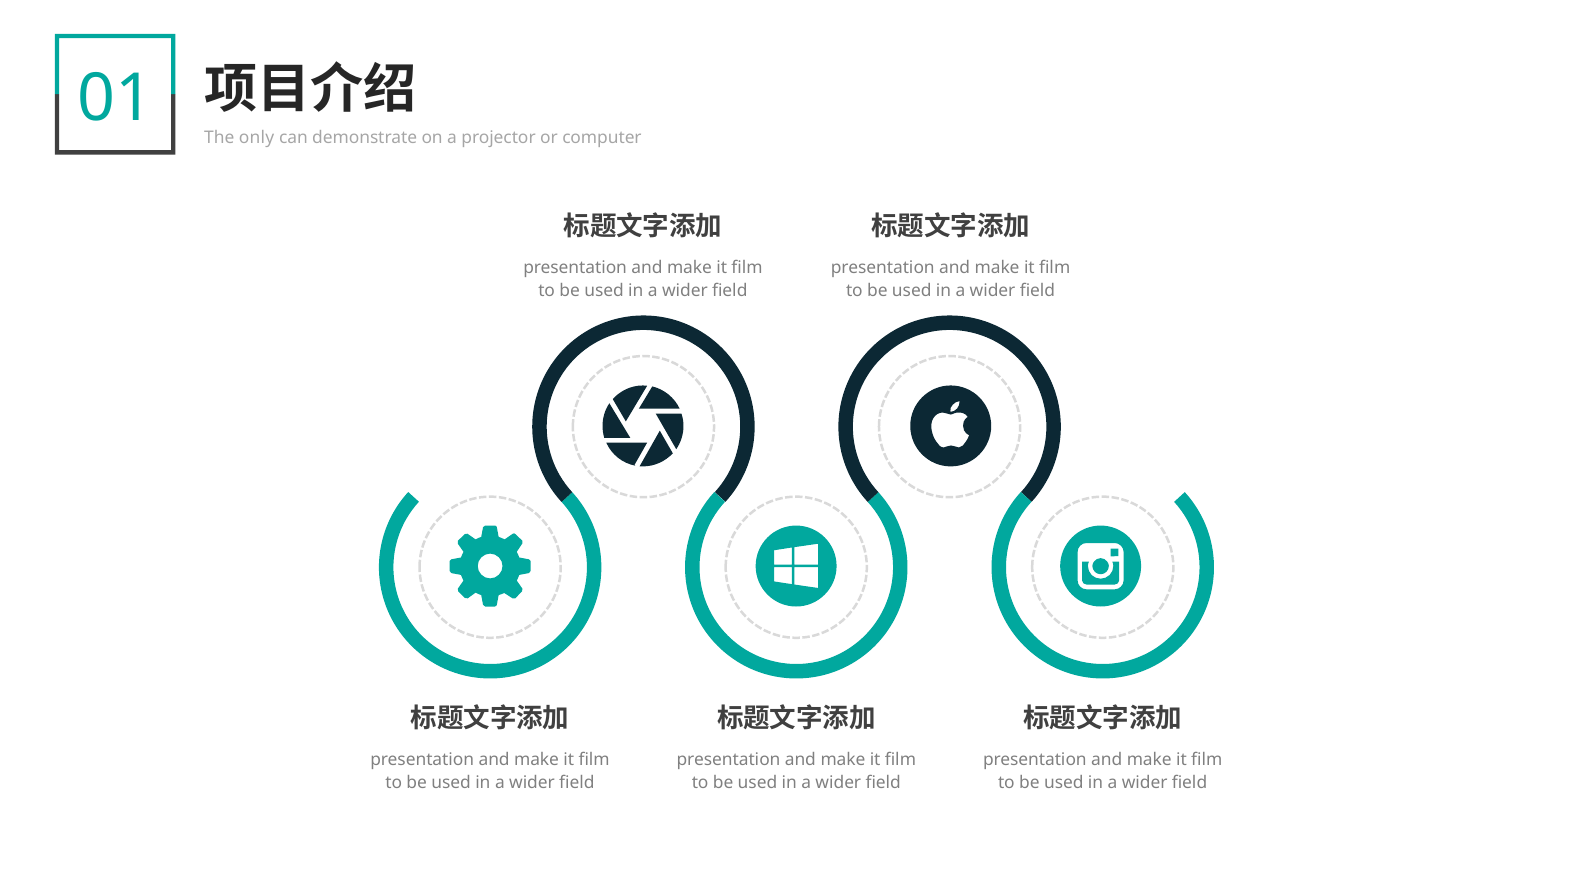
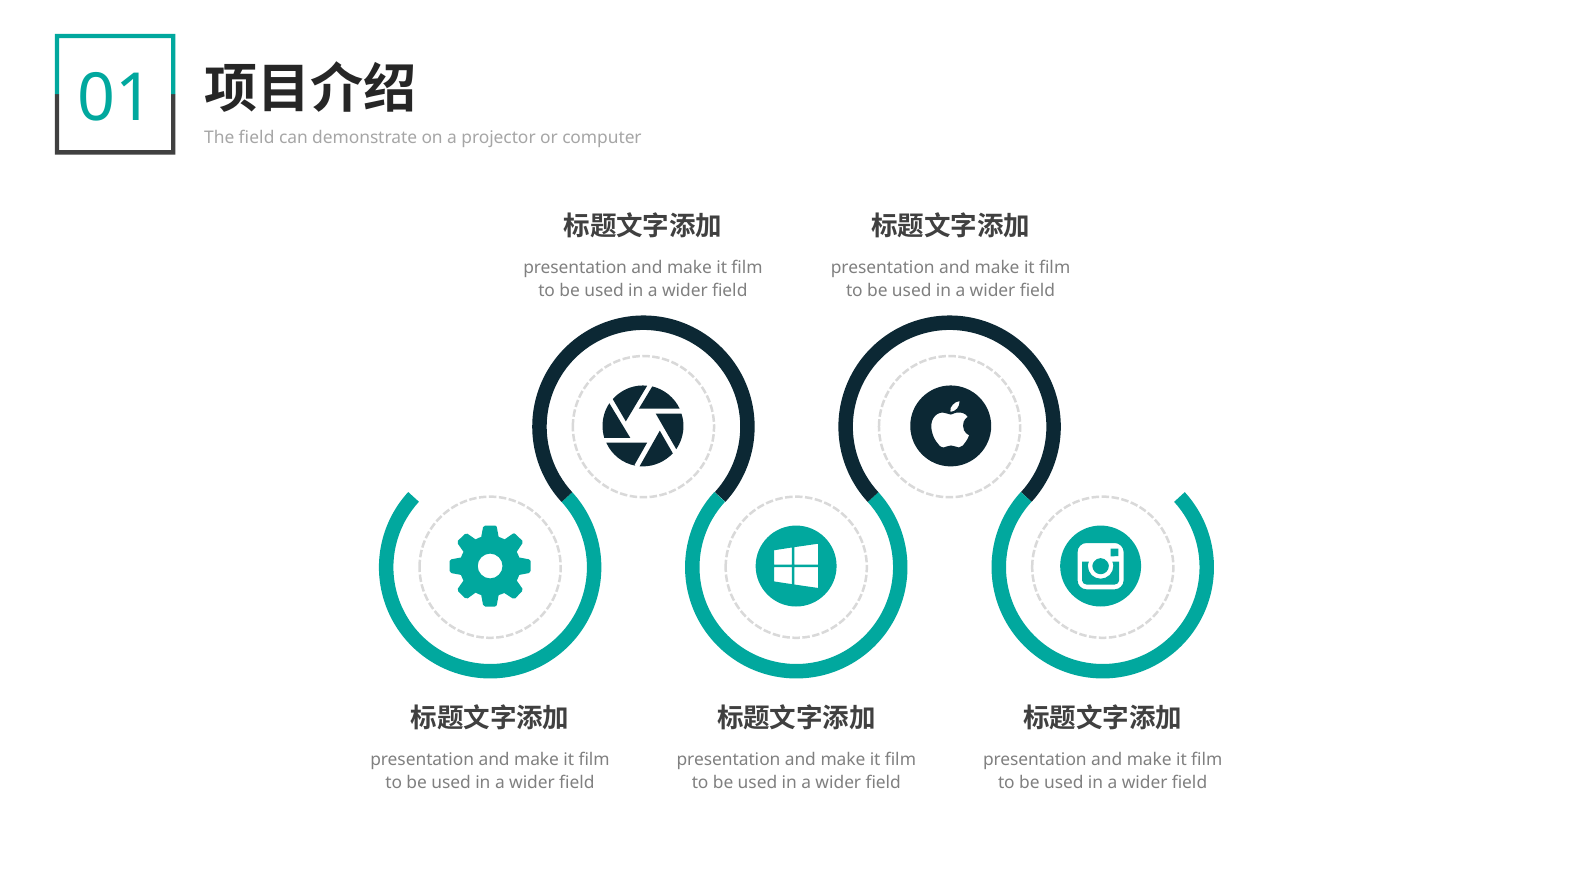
The only: only -> field
